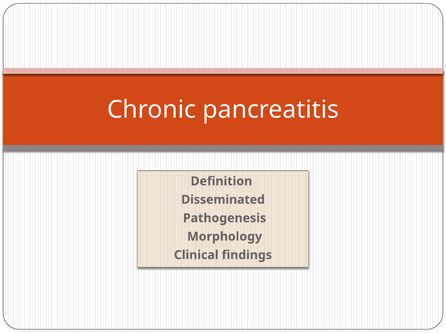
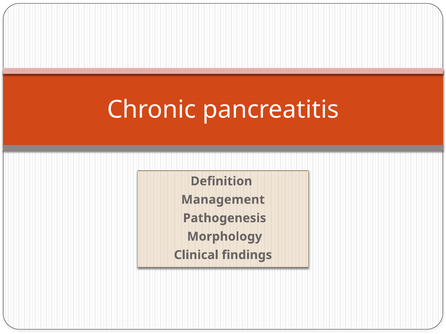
Disseminated: Disseminated -> Management
